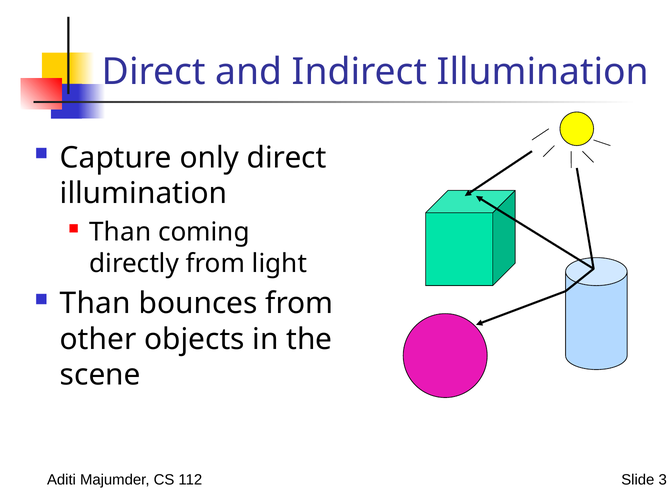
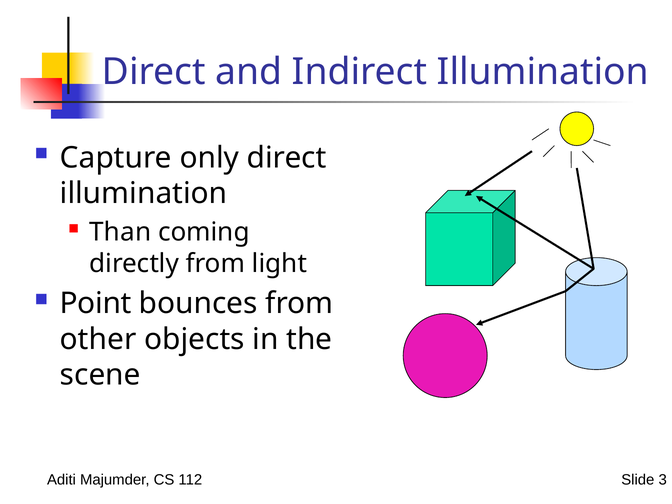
Than at (95, 303): Than -> Point
